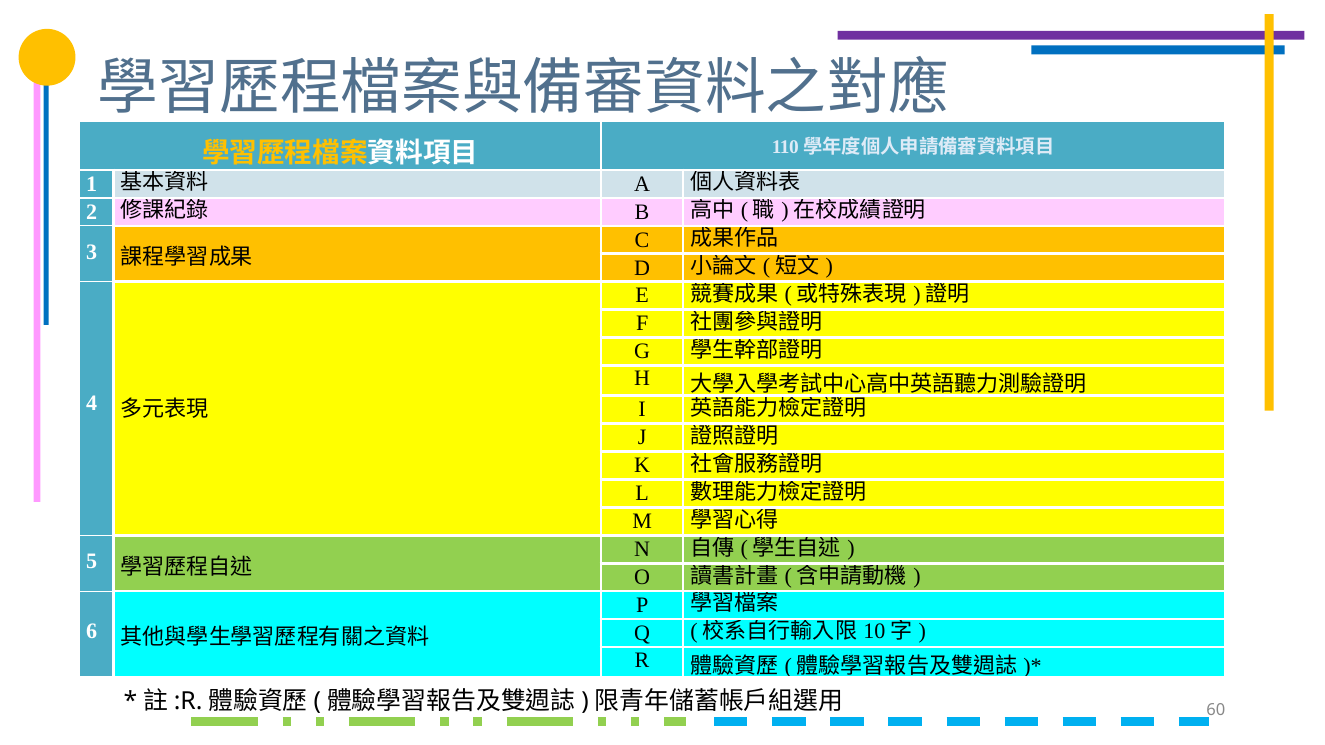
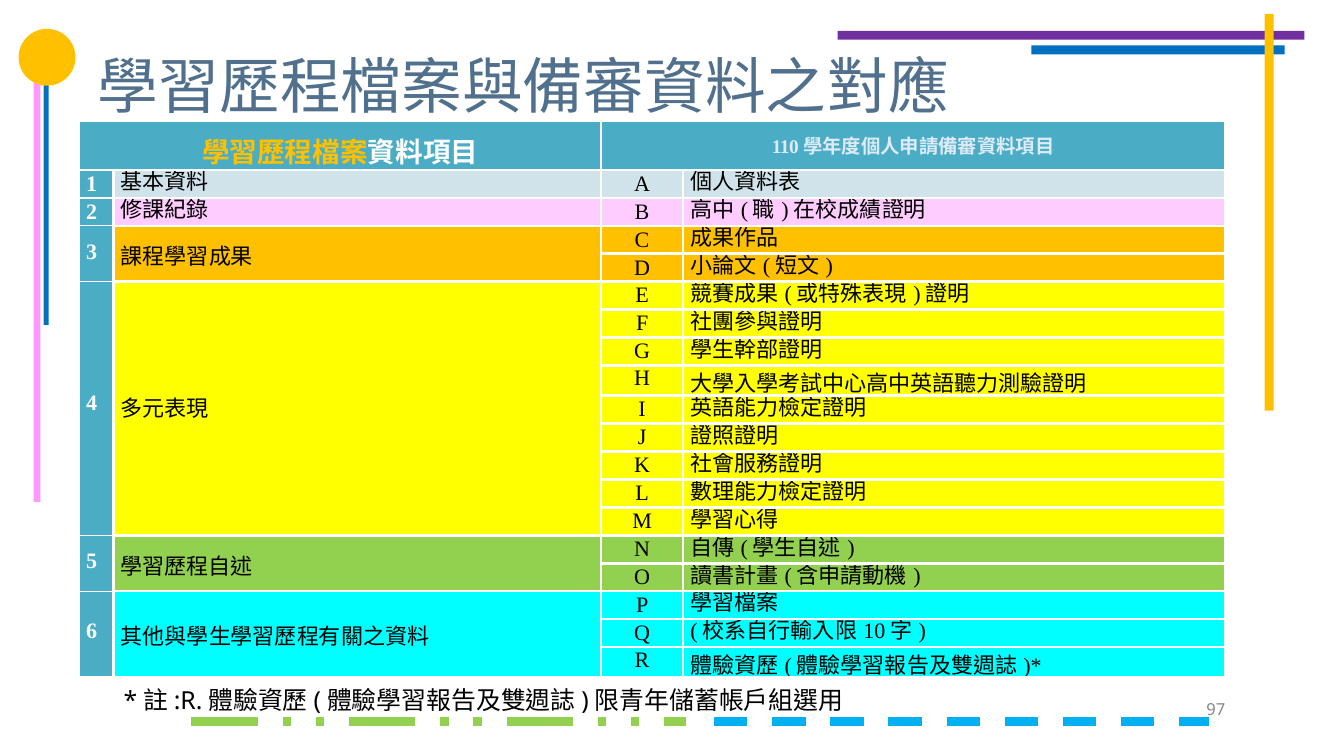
60: 60 -> 97
